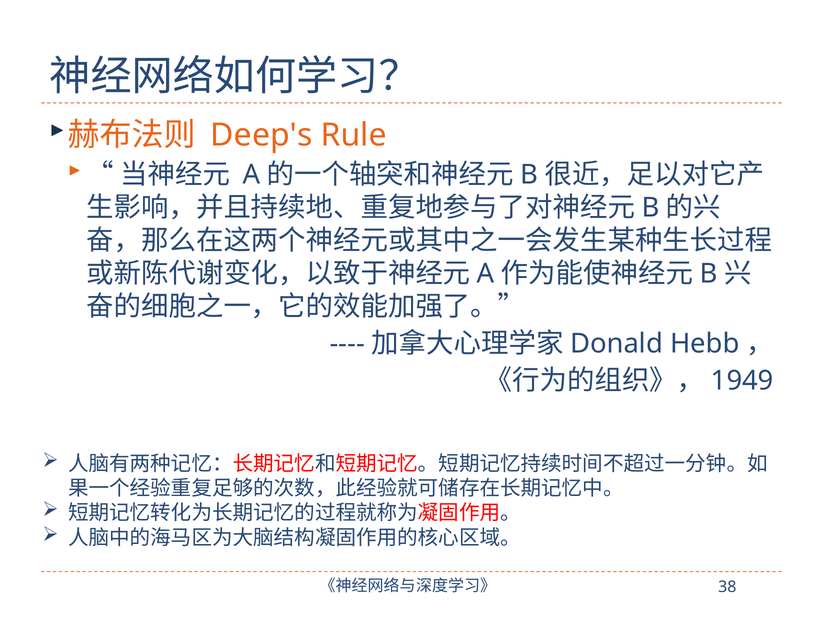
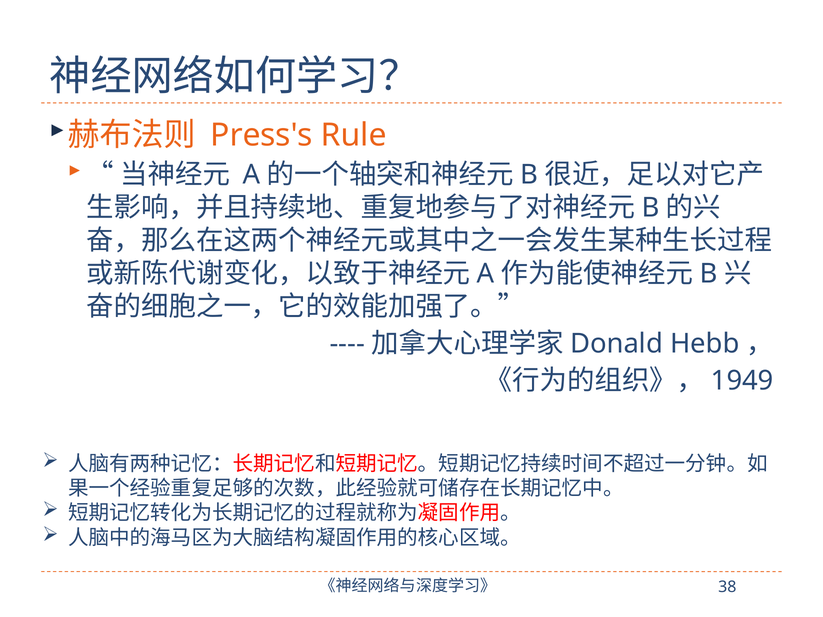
Deep's: Deep's -> Press's
